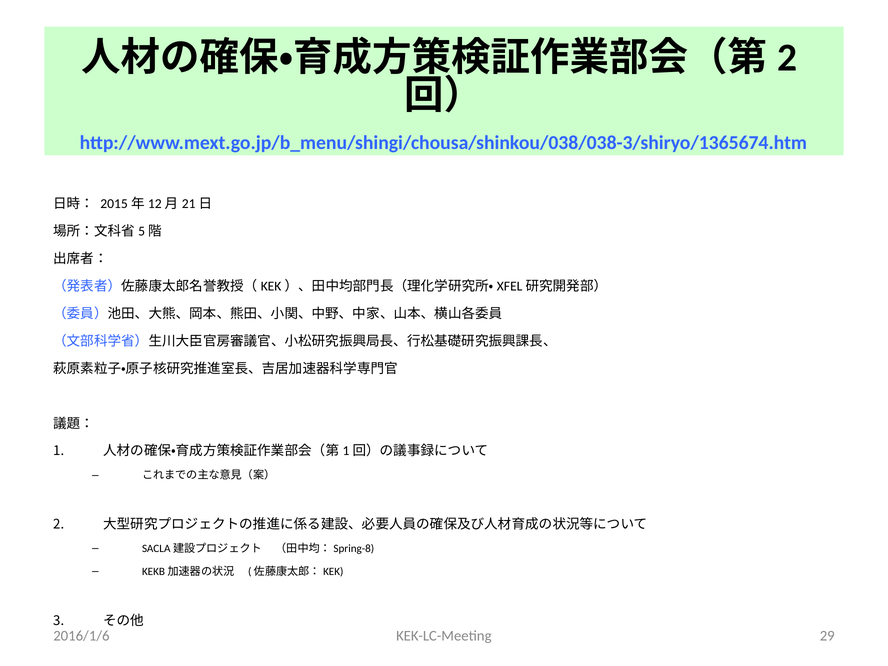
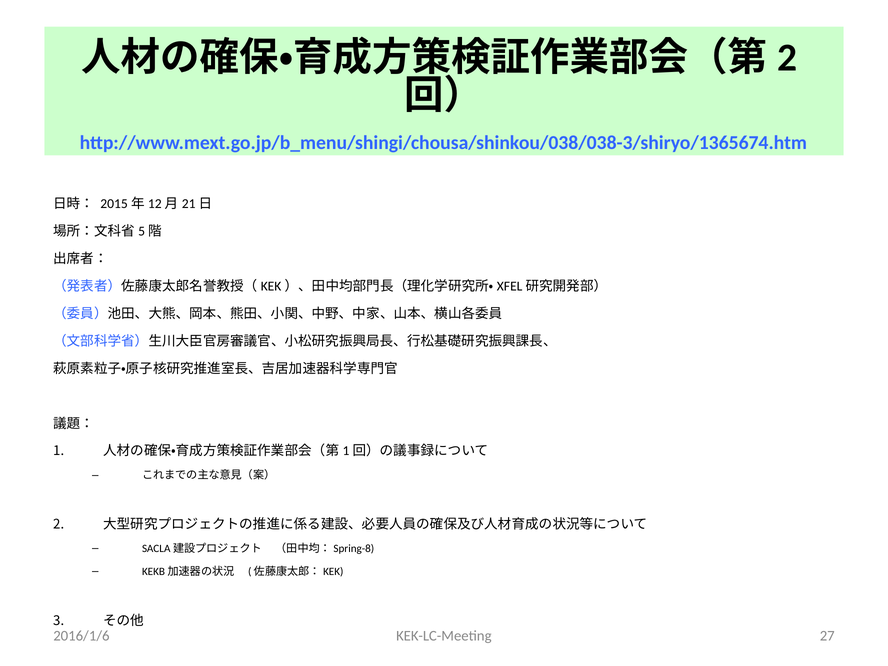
29: 29 -> 27
